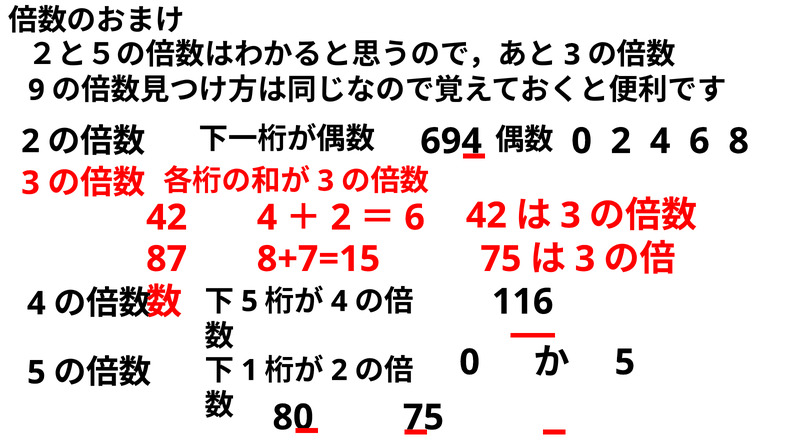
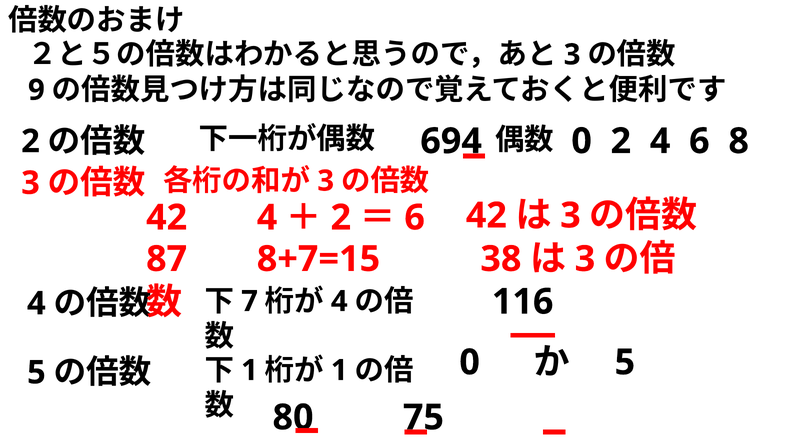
8+7=15 75: 75 -> 38
5 at (250, 301): 5 -> 7
2 at (339, 370): 2 -> 1
